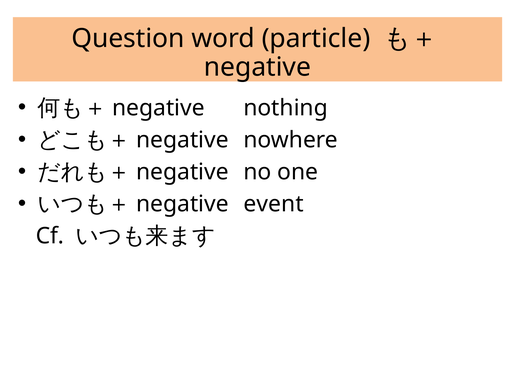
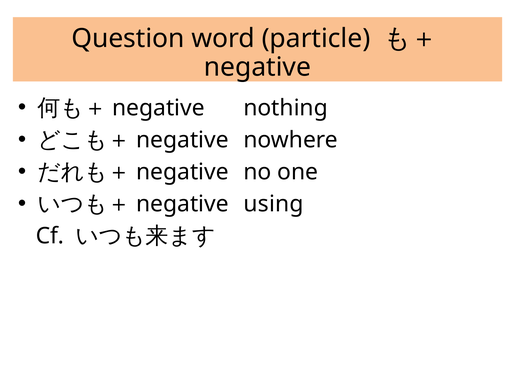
event: event -> using
